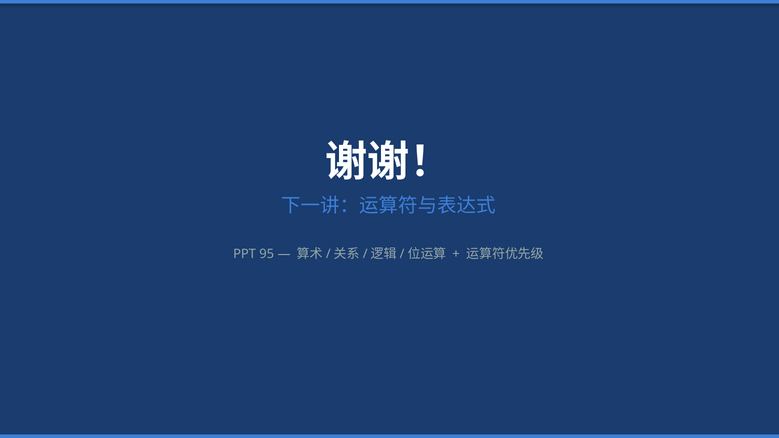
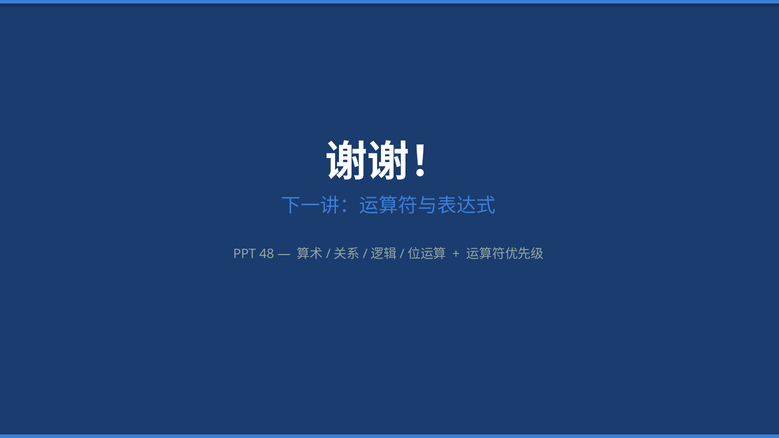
95: 95 -> 48
